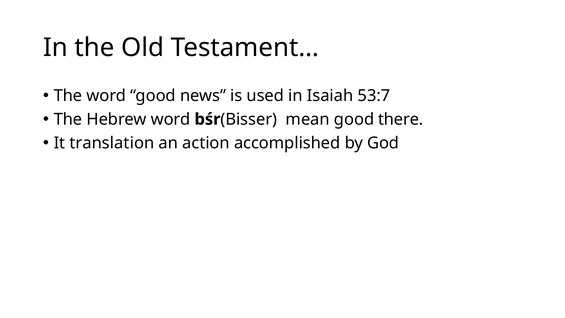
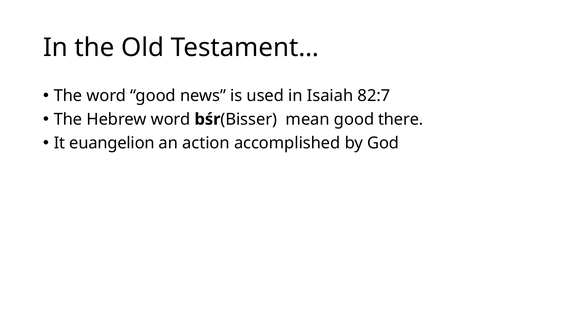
53:7: 53:7 -> 82:7
translation: translation -> euangelion
